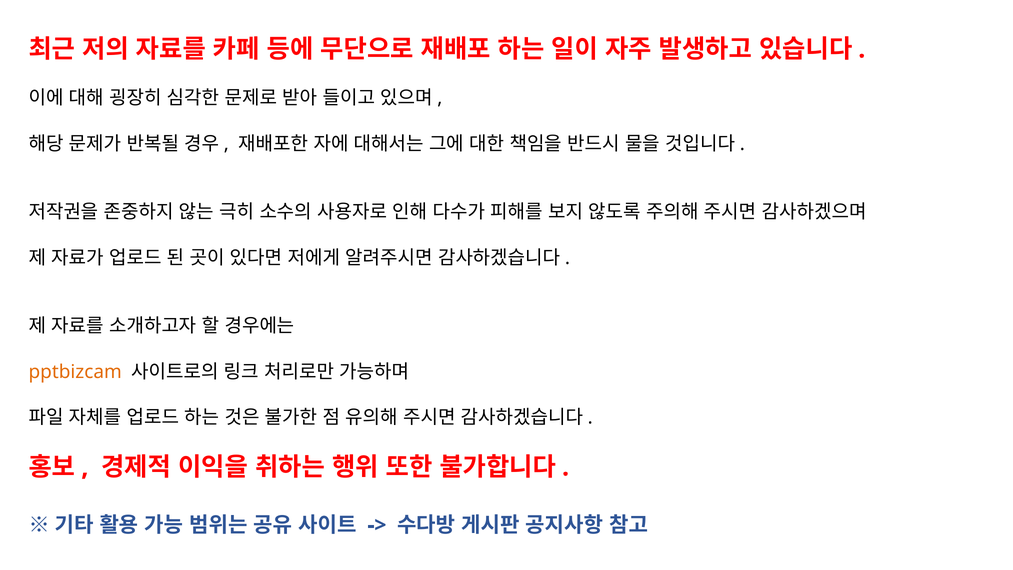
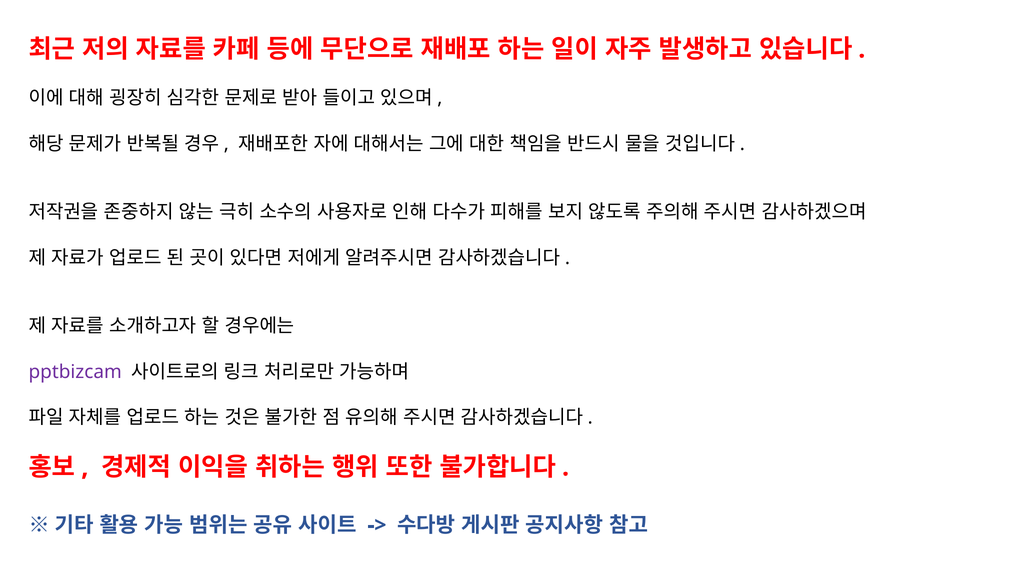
pptbizcam colour: orange -> purple
